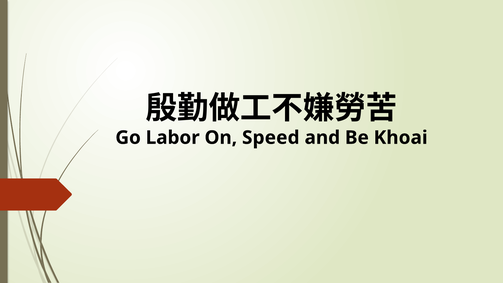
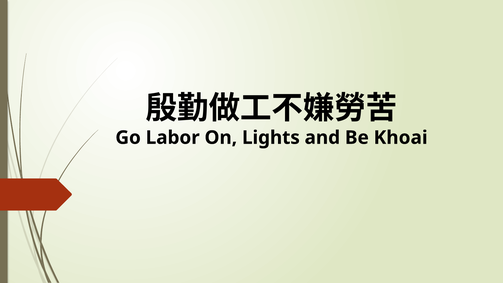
Speed: Speed -> Lights
